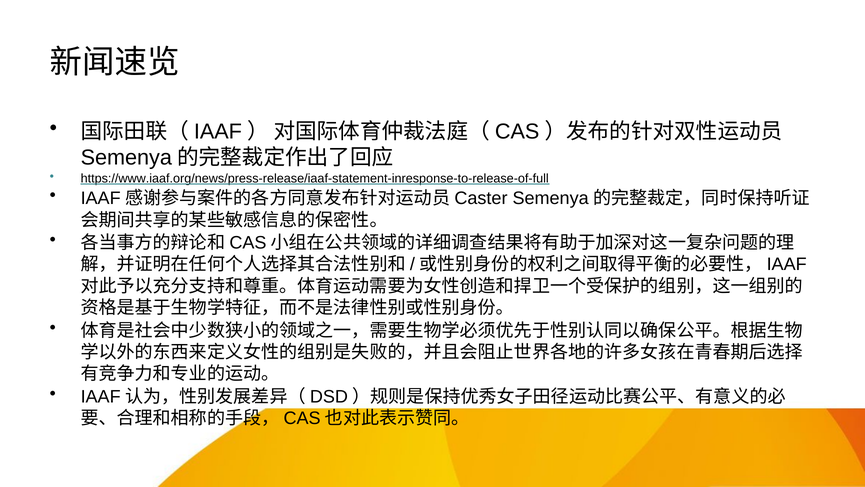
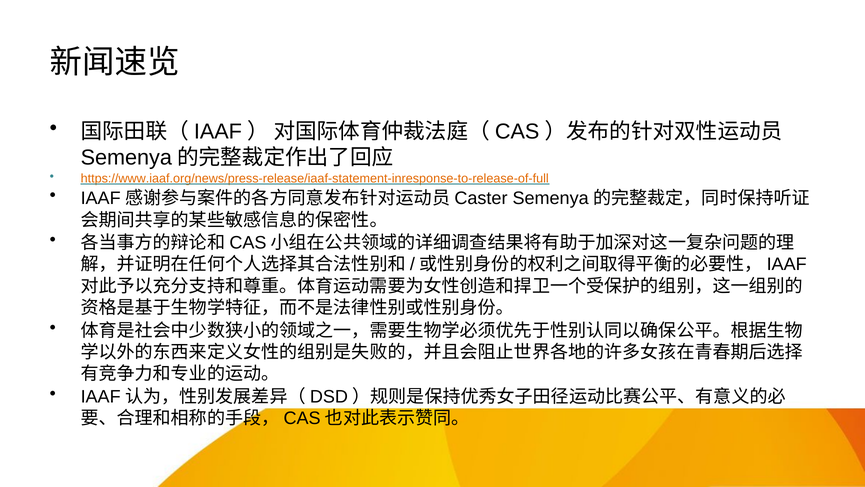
https://www.iaaf.org/news/press-release/iaaf-statement-inresponse-to-release-of-full colour: black -> orange
